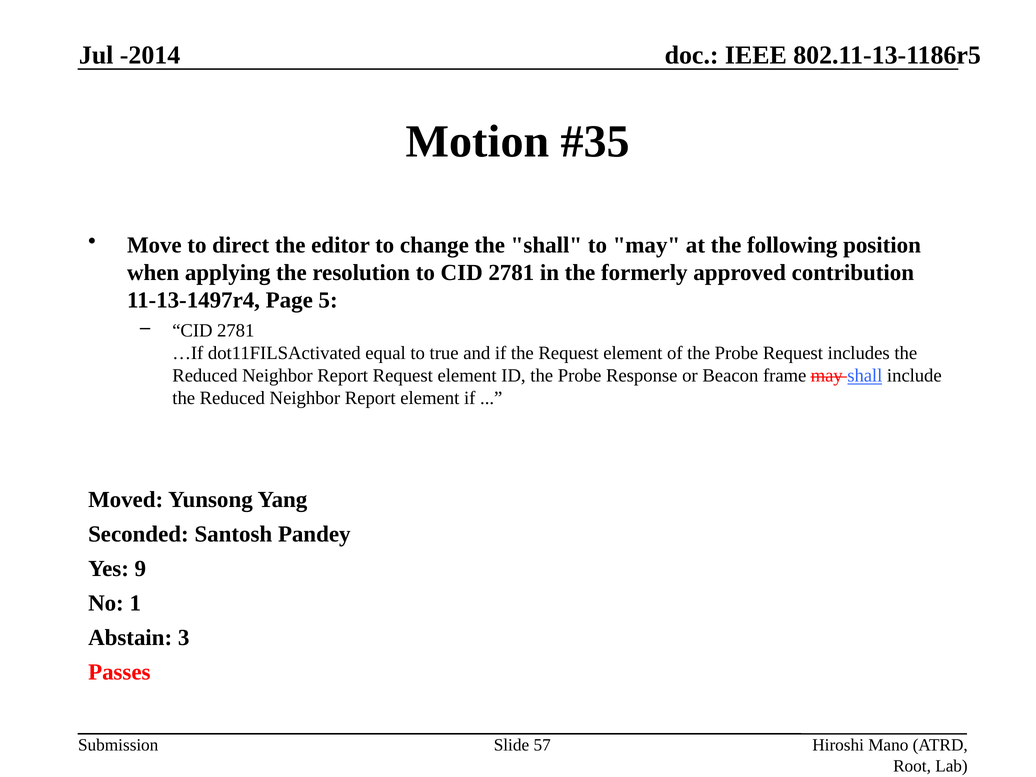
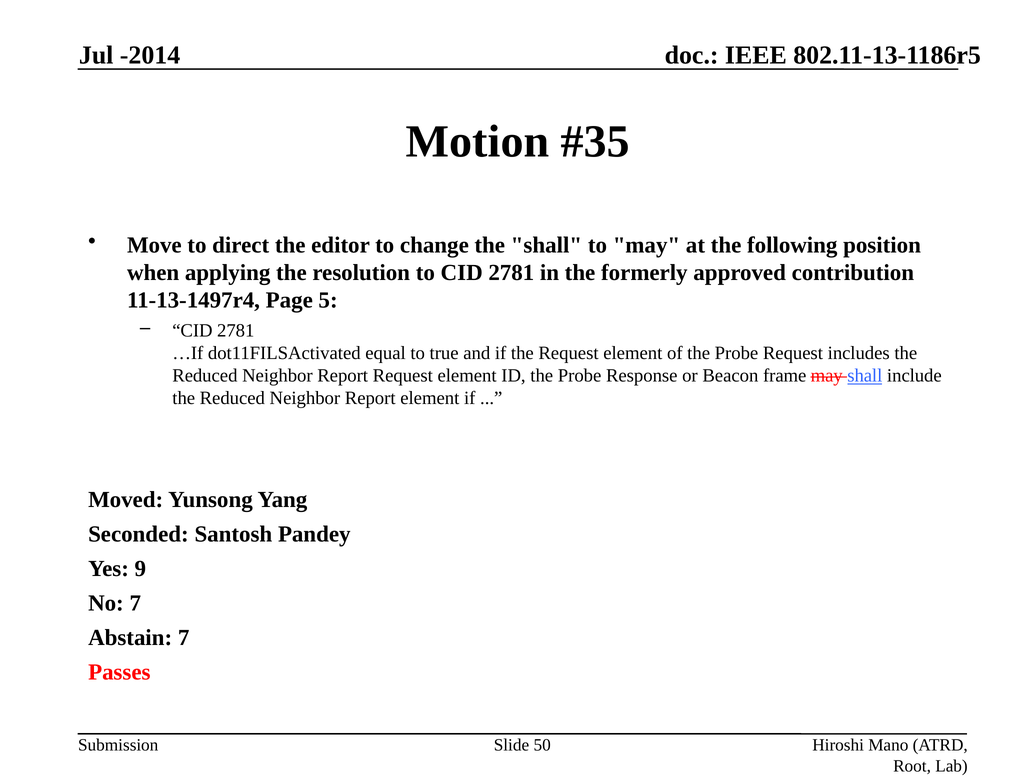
No 1: 1 -> 7
Abstain 3: 3 -> 7
57: 57 -> 50
